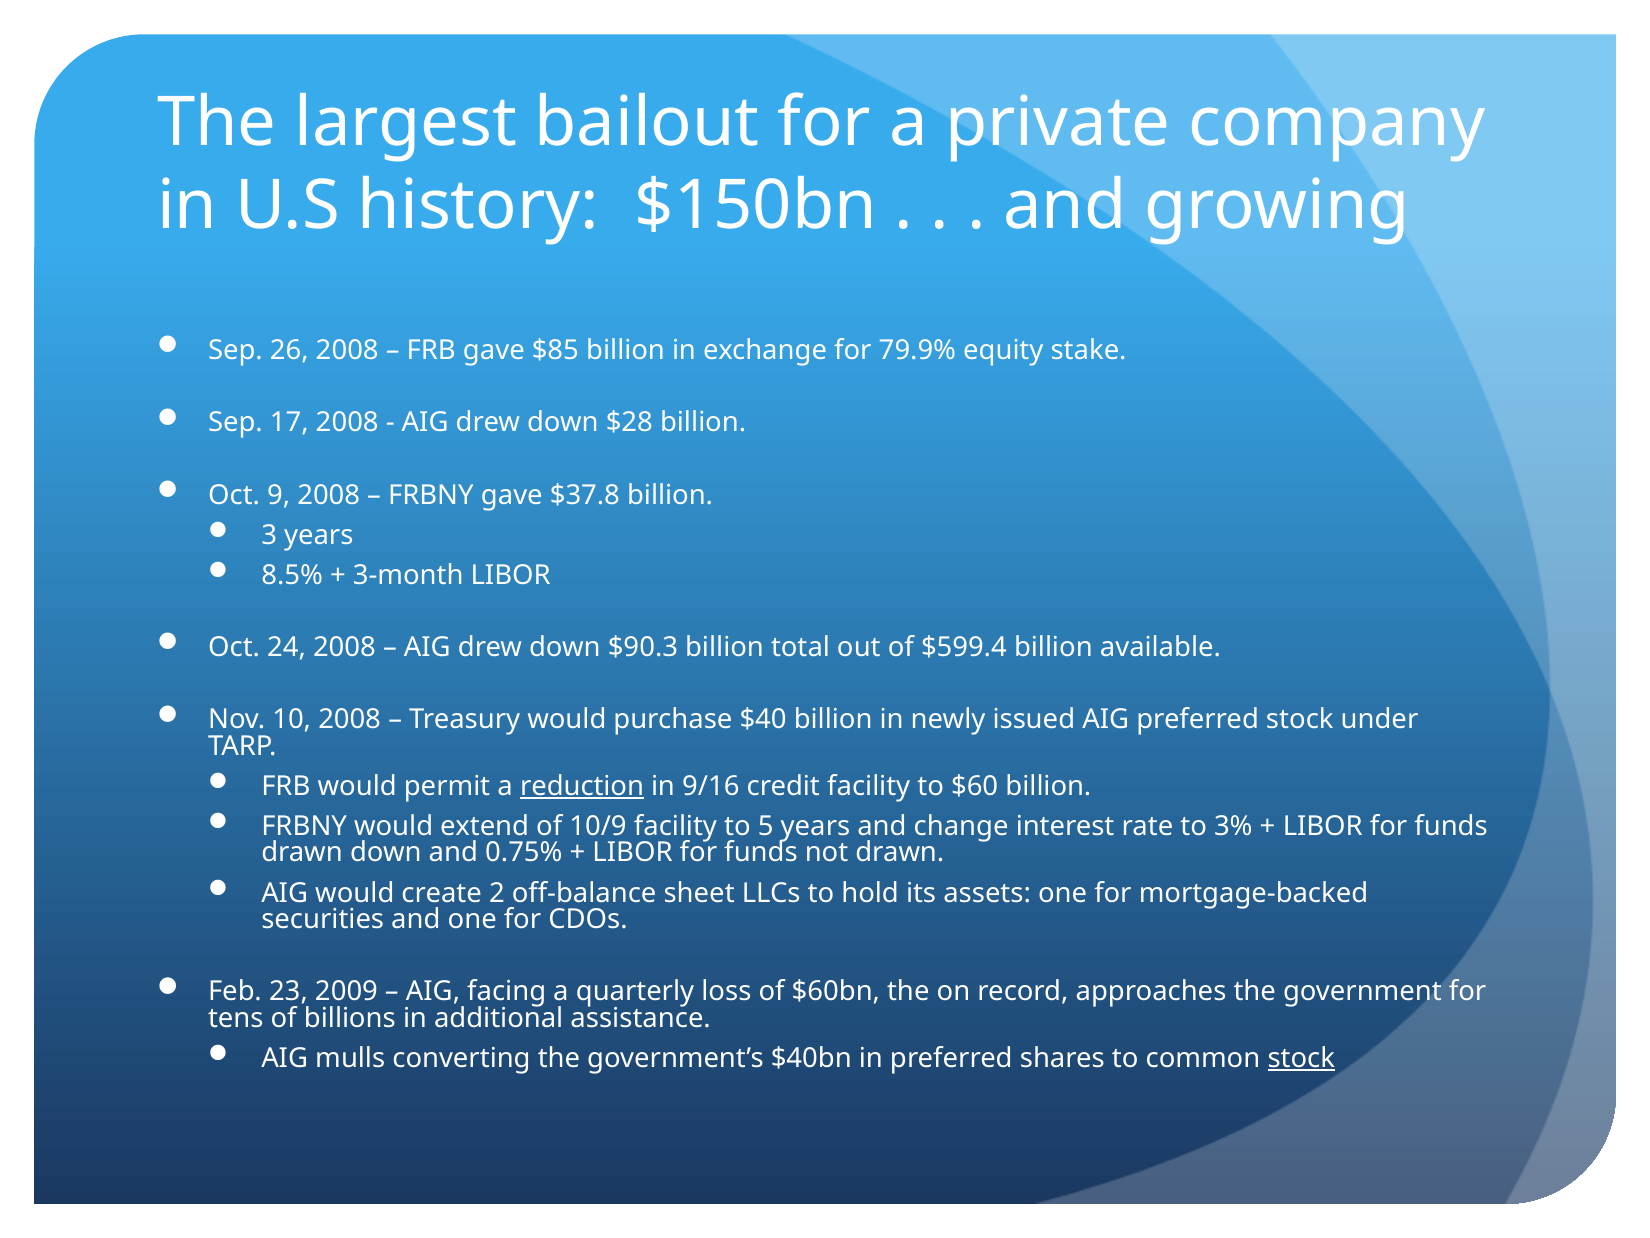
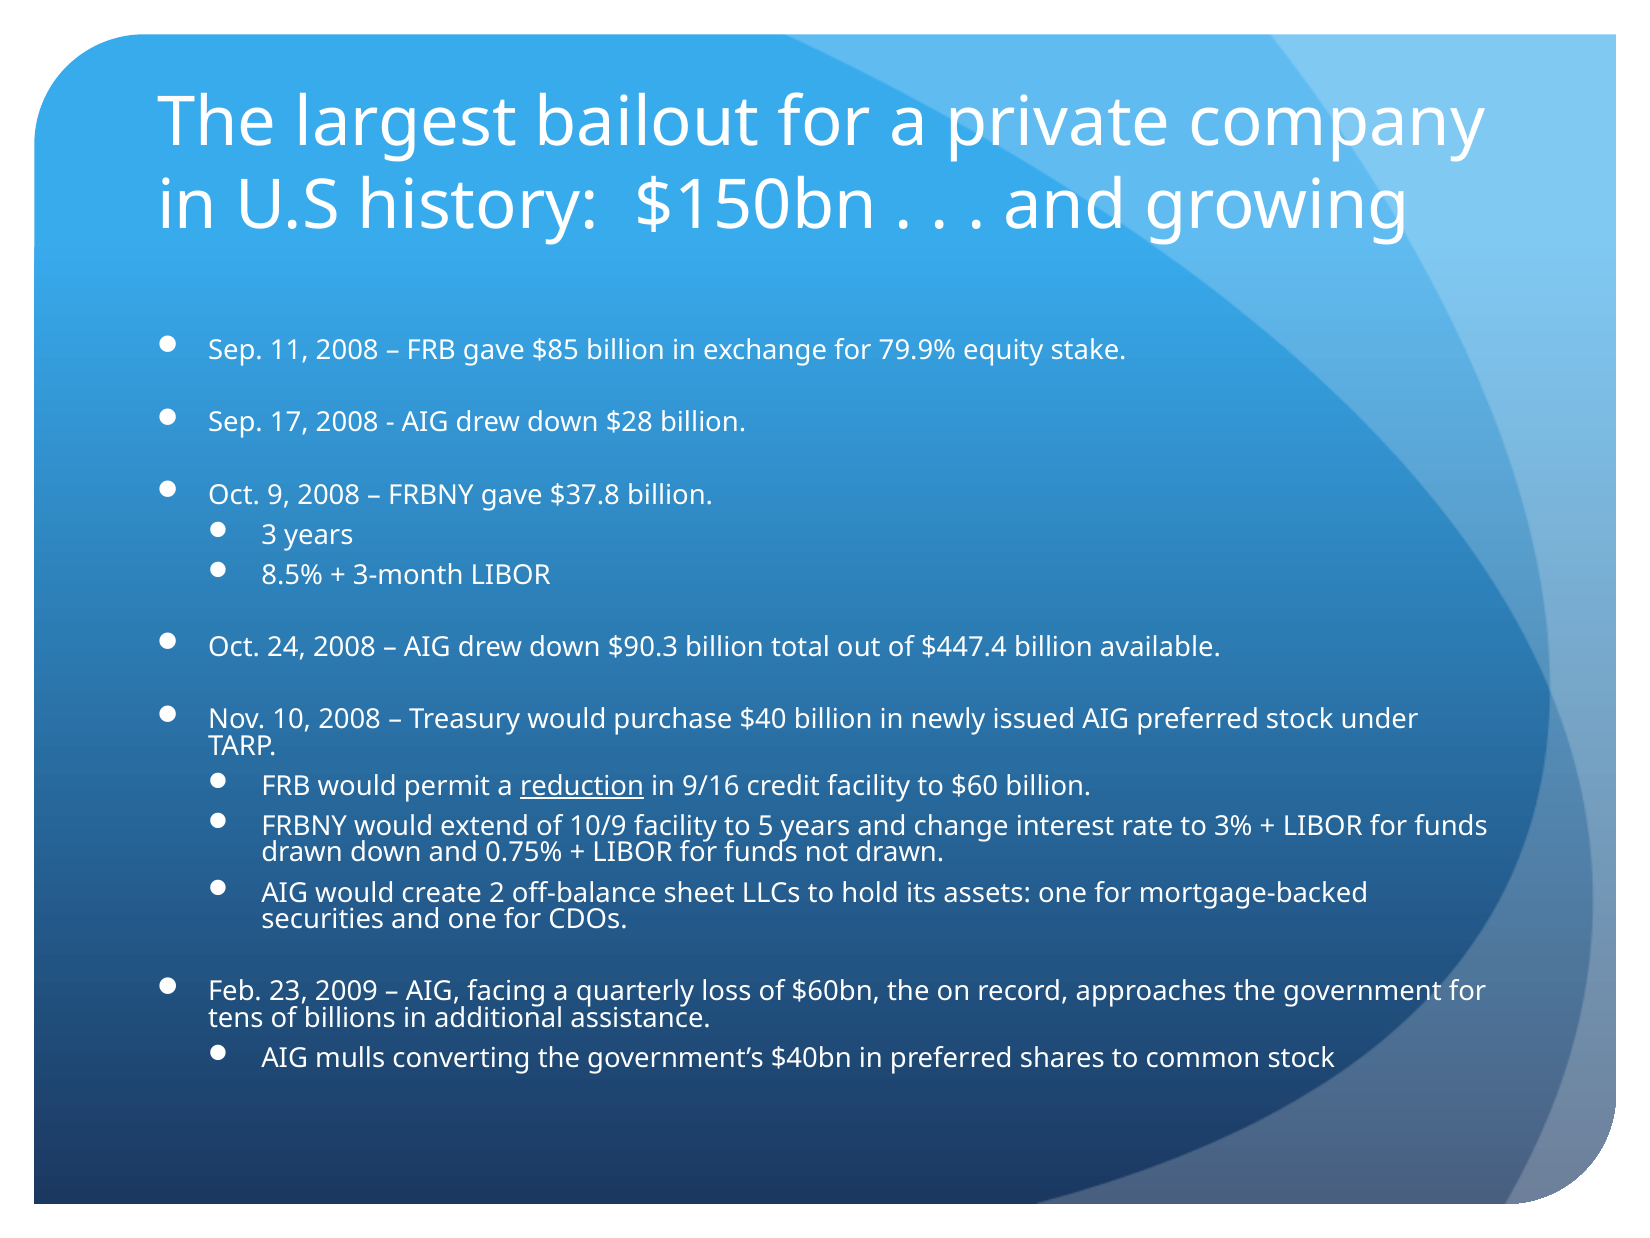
26: 26 -> 11
$599.4: $599.4 -> $447.4
stock at (1301, 1058) underline: present -> none
